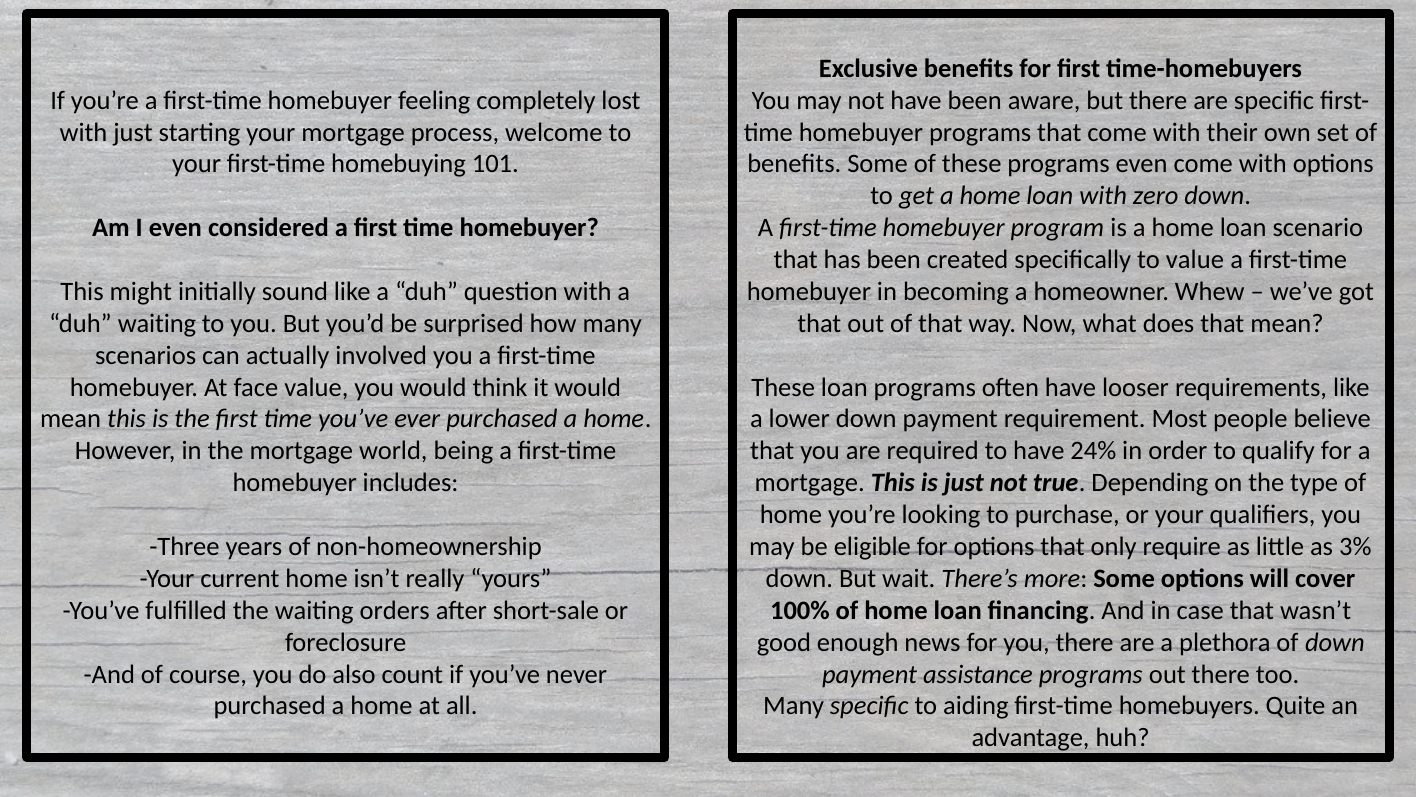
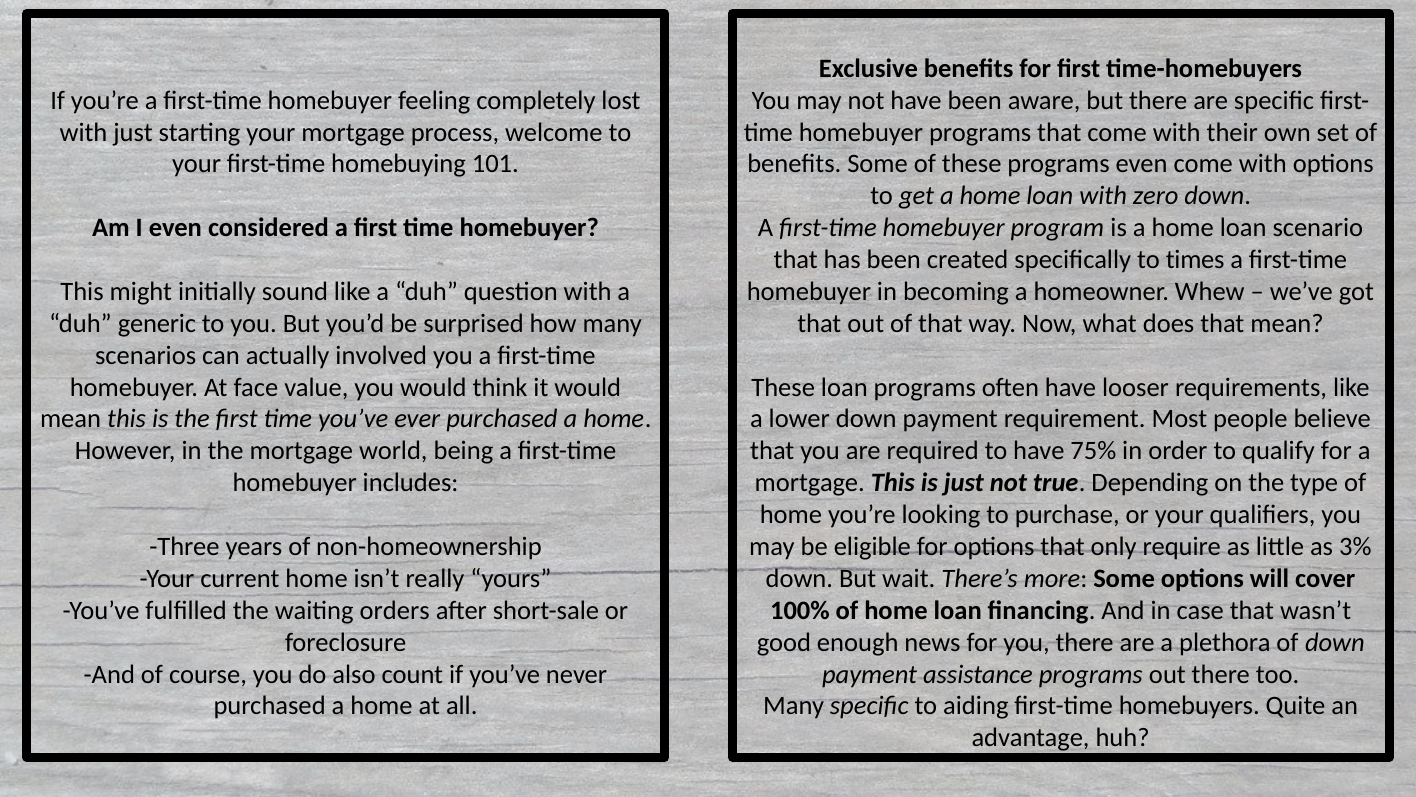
to value: value -> times
duh waiting: waiting -> generic
24%: 24% -> 75%
